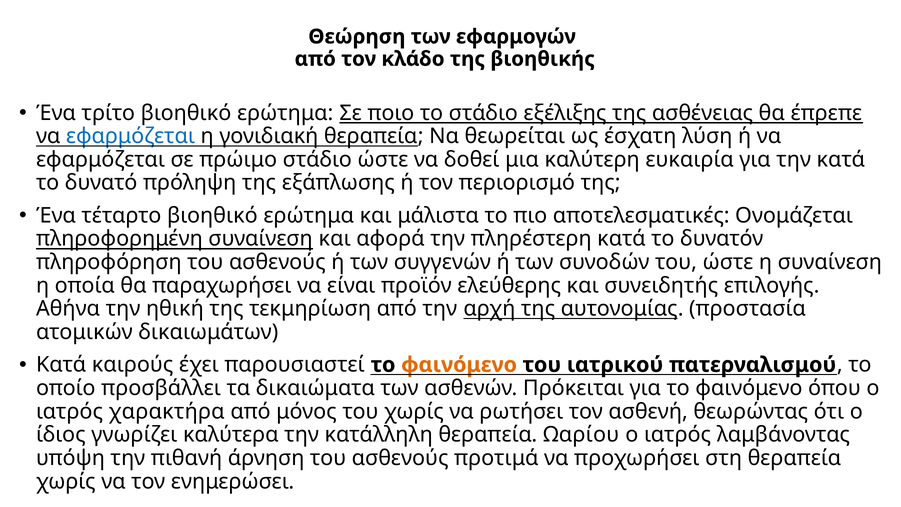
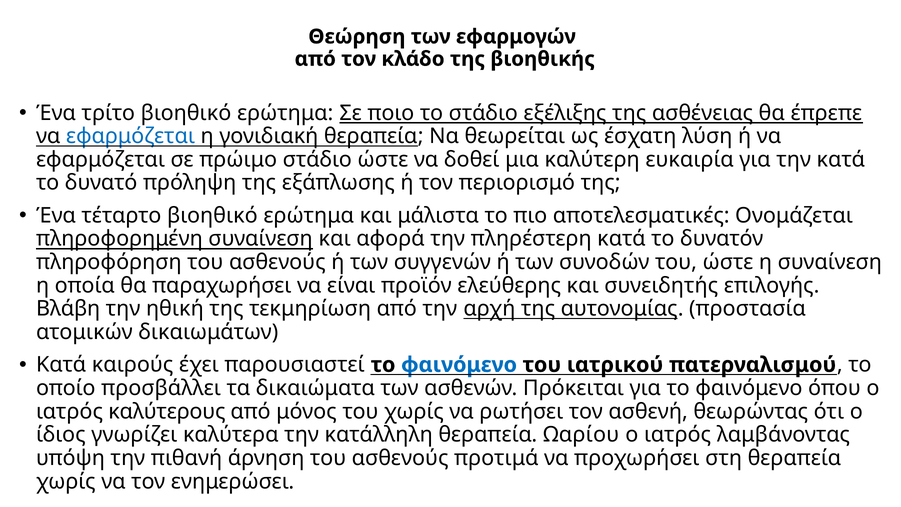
Αθήνα: Αθήνα -> Βλάβη
φαινόμενο at (459, 365) colour: orange -> blue
χαρακτήρα: χαρακτήρα -> καλύτερους
